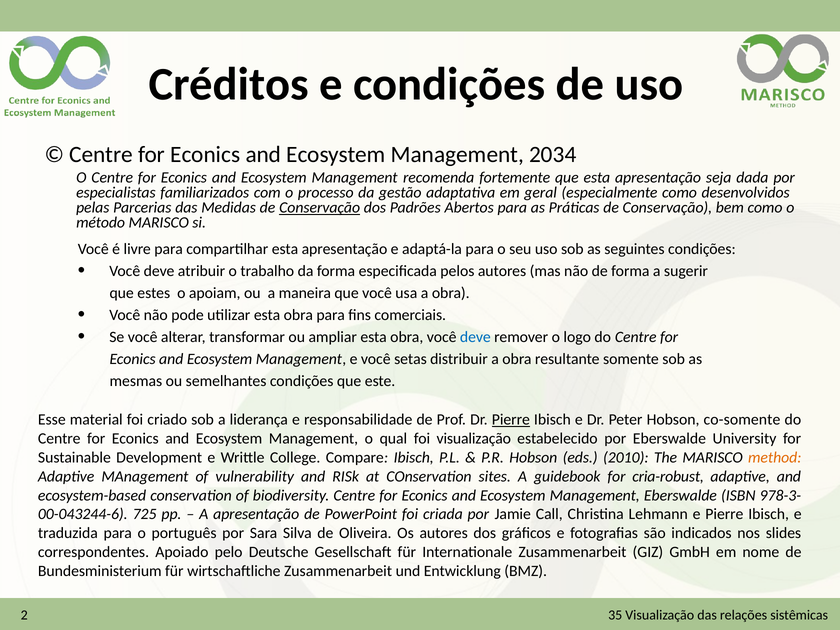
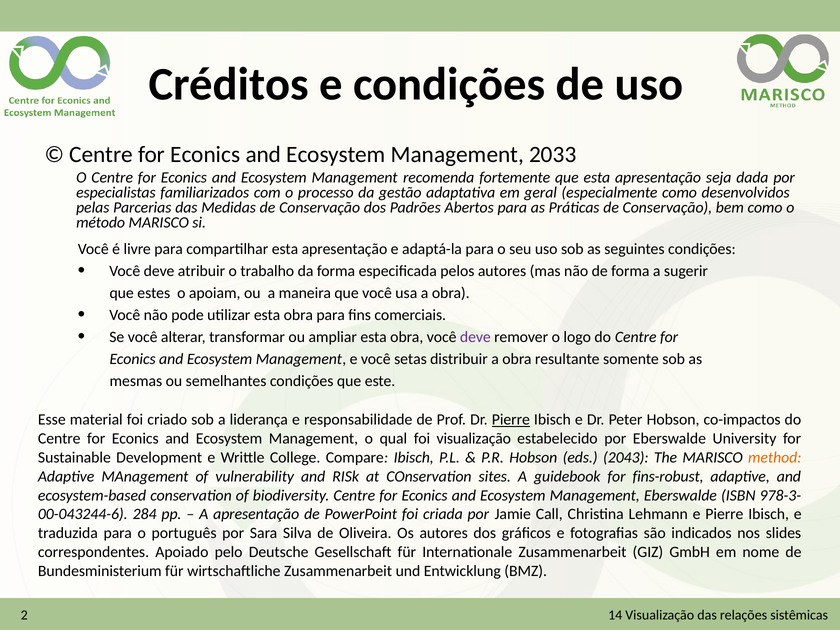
2034: 2034 -> 2033
Conservação at (320, 208) underline: present -> none
deve at (475, 337) colour: blue -> purple
co-somente: co-somente -> co-impactos
2010: 2010 -> 2043
cria-robust: cria-robust -> fins-robust
725: 725 -> 284
35: 35 -> 14
